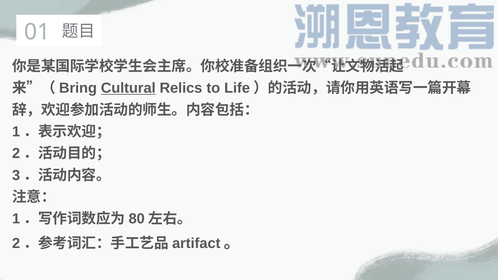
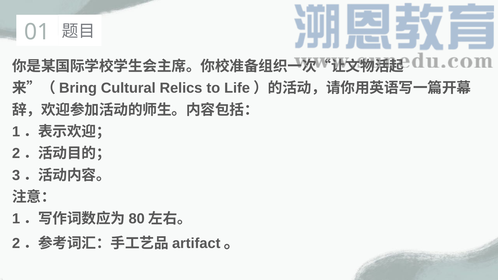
Cultural underline: present -> none
